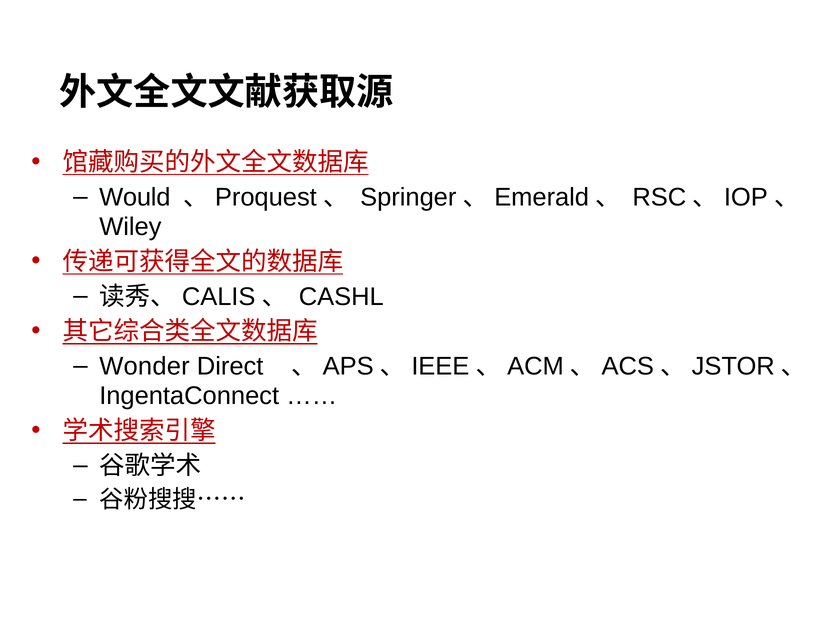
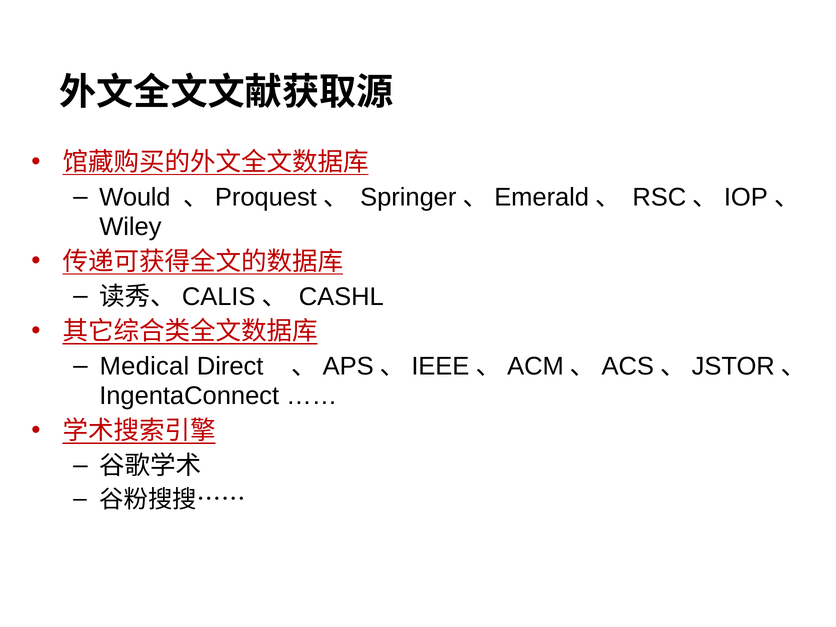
Wonder: Wonder -> Medical
